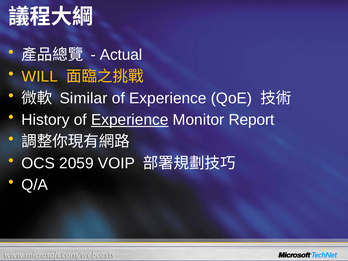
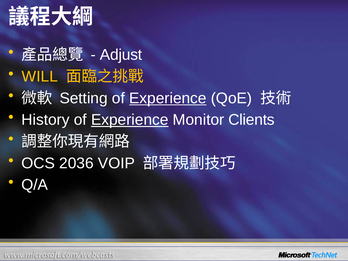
Actual: Actual -> Adjust
Similar: Similar -> Setting
Experience at (168, 98) underline: none -> present
Report: Report -> Clients
2059: 2059 -> 2036
